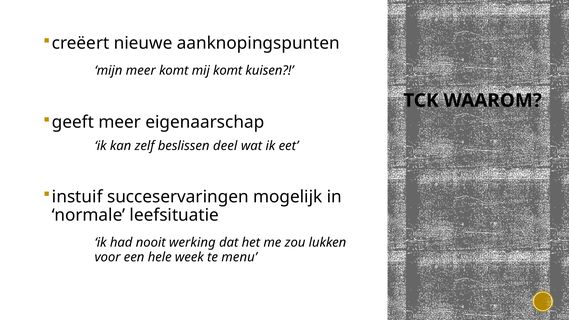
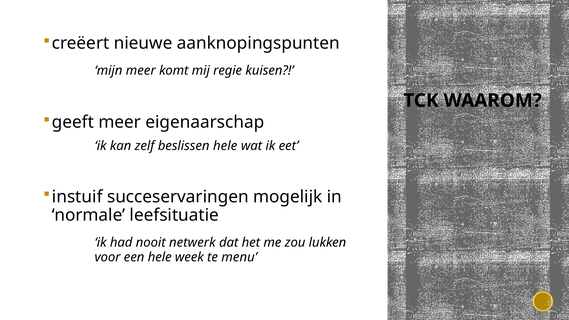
mij komt: komt -> regie
beslissen deel: deel -> hele
werking: werking -> netwerk
